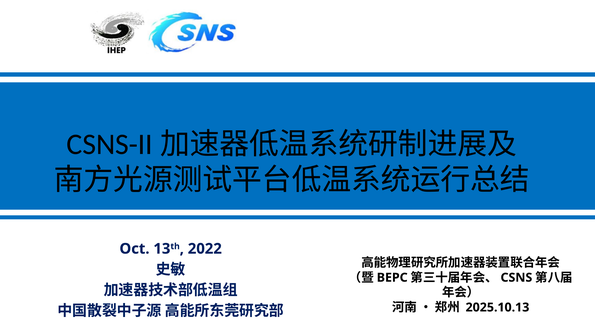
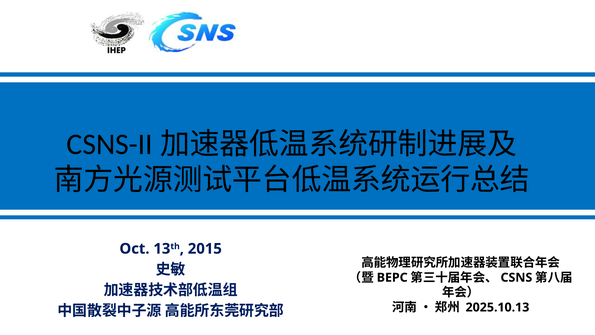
2022: 2022 -> 2015
